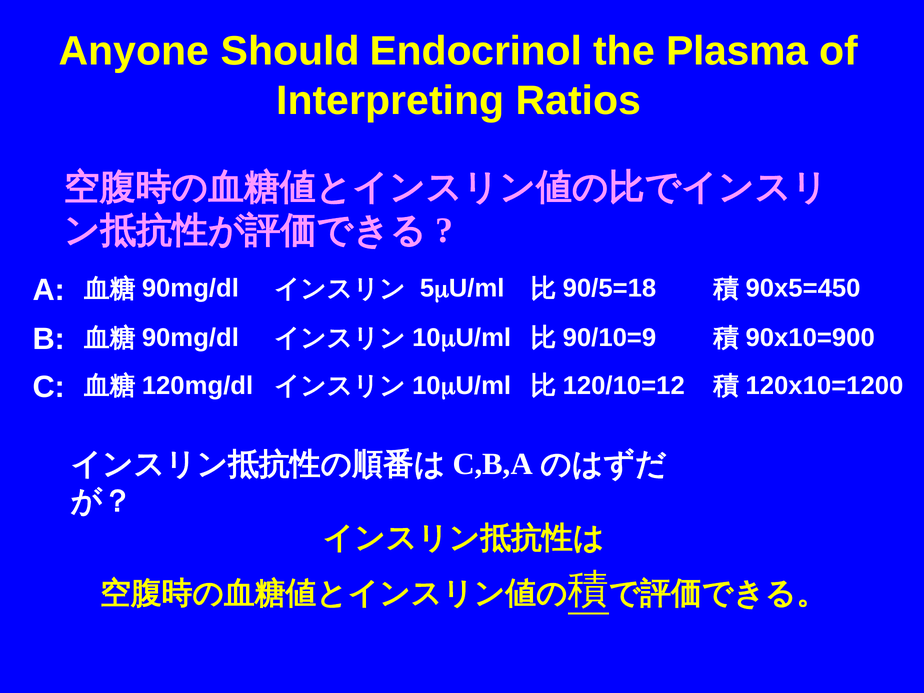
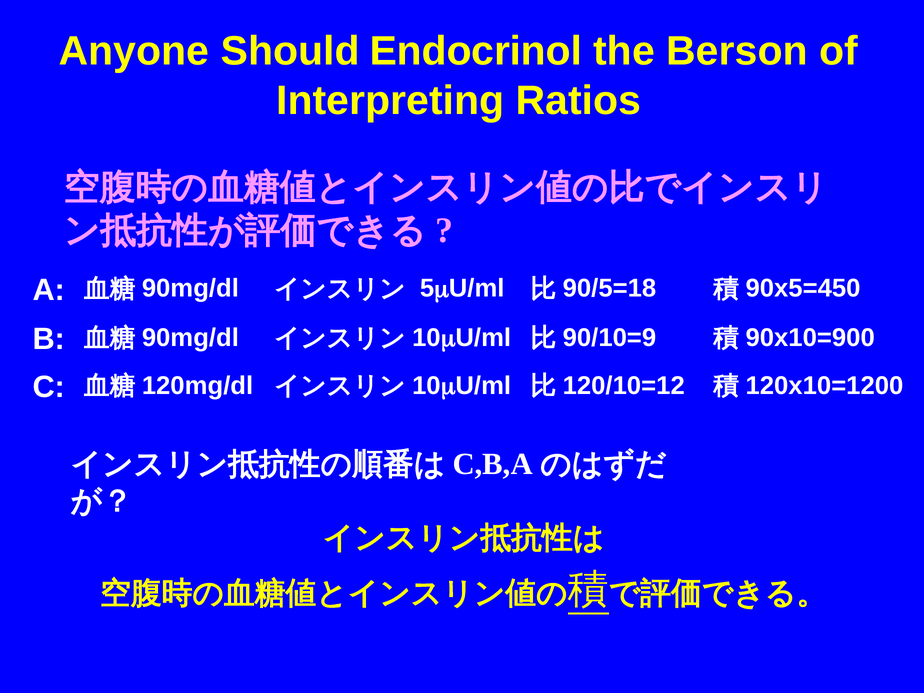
Plasma: Plasma -> Berson
